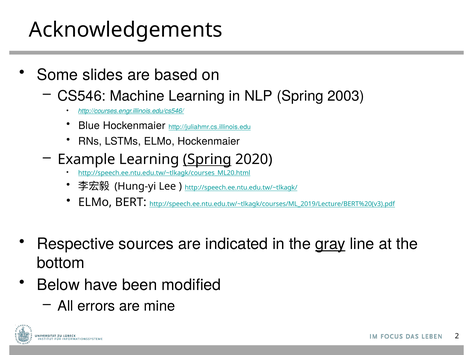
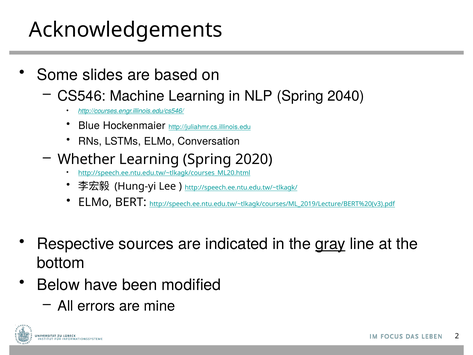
2003: 2003 -> 2040
ELMo Hockenmaier: Hockenmaier -> Conversation
Example: Example -> Whether
Spring at (207, 159) underline: present -> none
